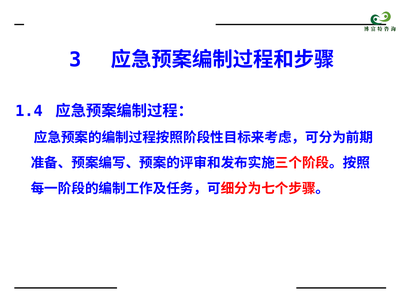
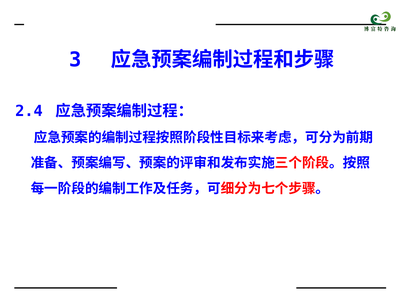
1.4: 1.4 -> 2.4
